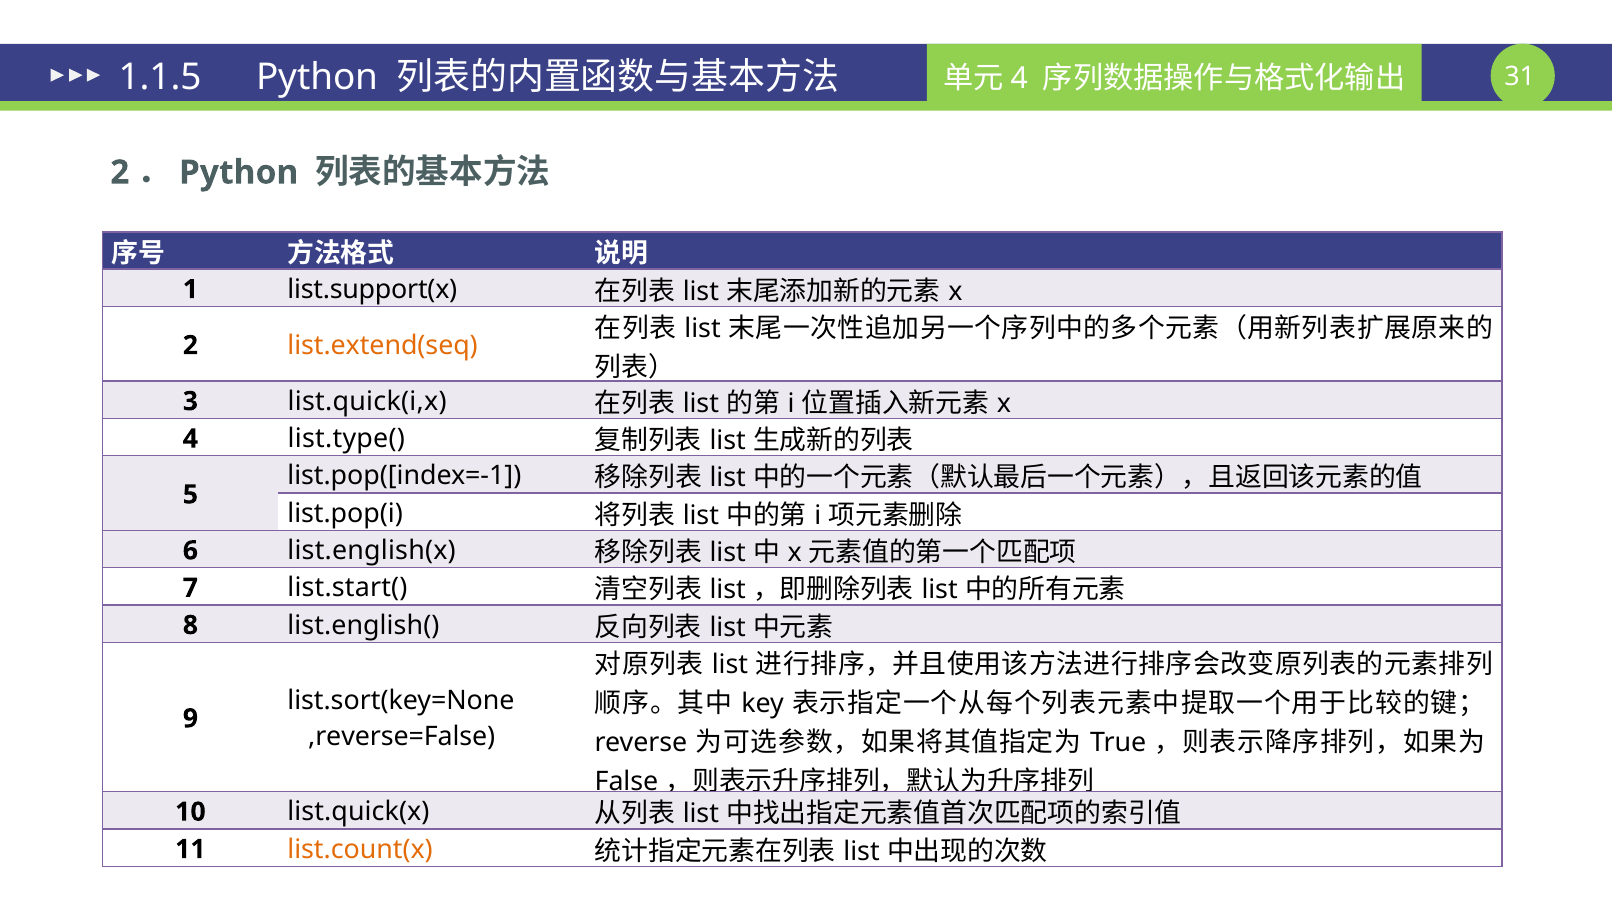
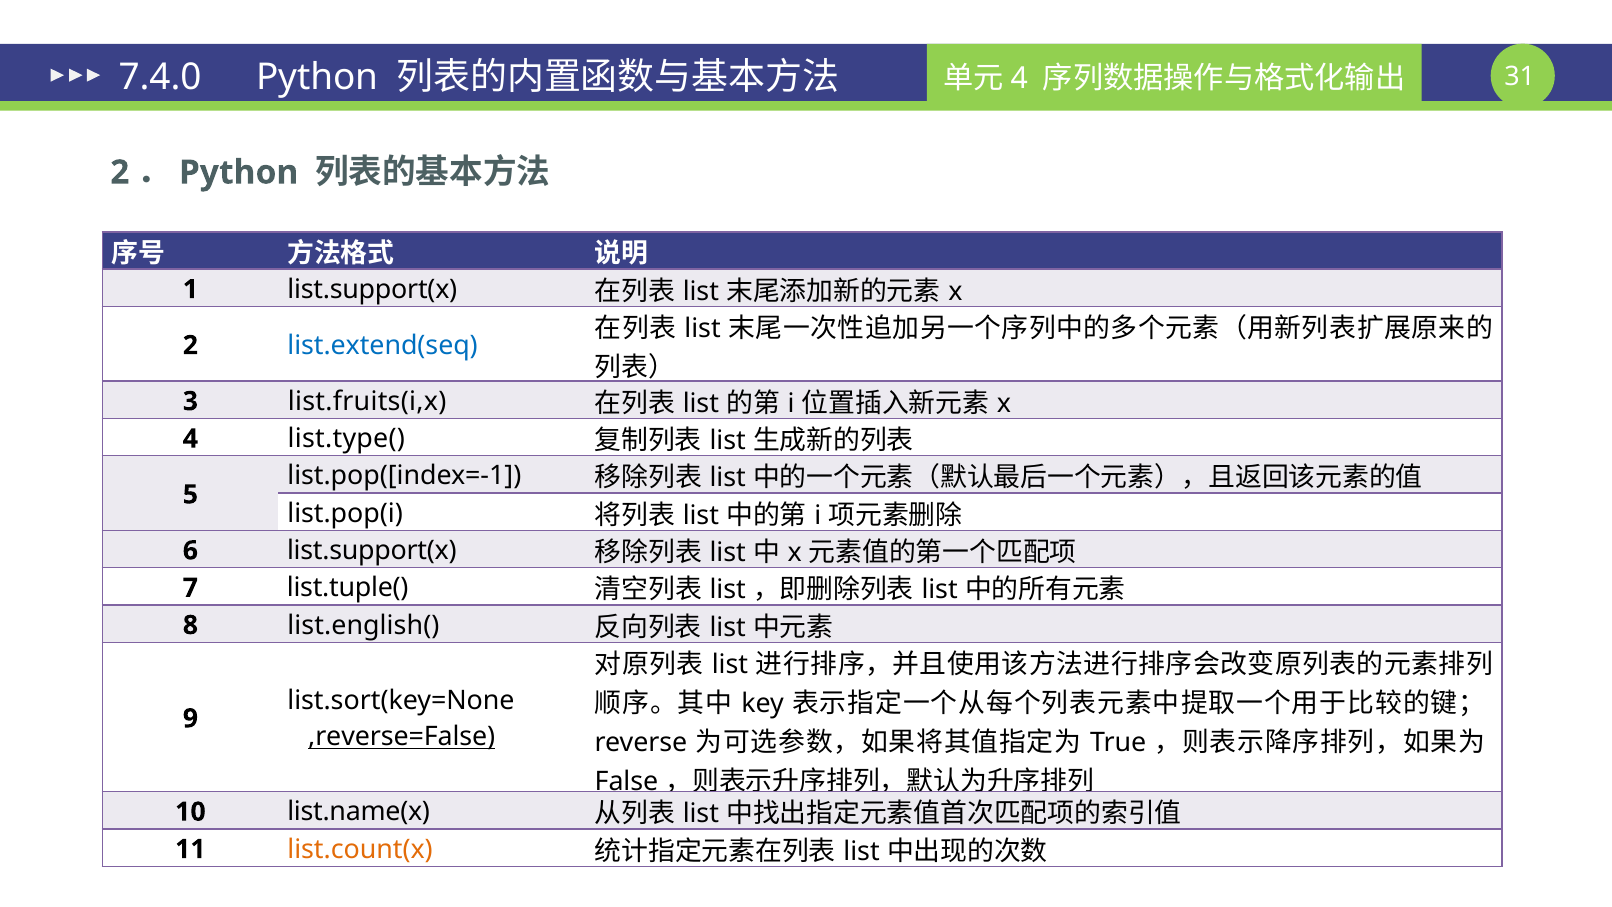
1.1.5: 1.1.5 -> 7.4.0
list.extend(seq colour: orange -> blue
list.quick(i,x: list.quick(i,x -> list.fruits(i,x
list.english(x at (372, 550): list.english(x -> list.support(x
list.start(: list.start( -> list.tuple(
,reverse=False underline: none -> present
list.quick(x: list.quick(x -> list.name(x
